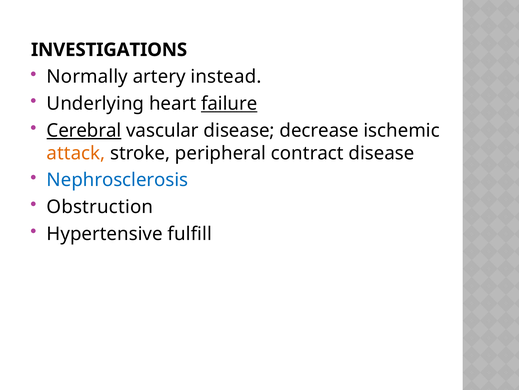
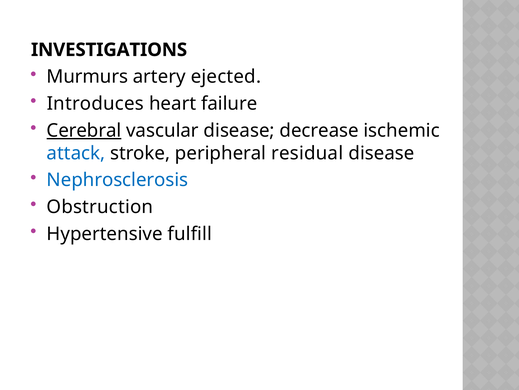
Normally: Normally -> Murmurs
instead: instead -> ejected
Underlying: Underlying -> Introduces
failure underline: present -> none
attack colour: orange -> blue
contract: contract -> residual
